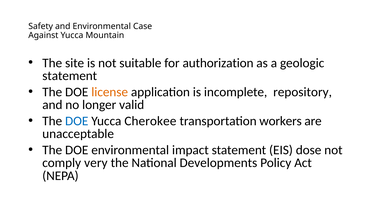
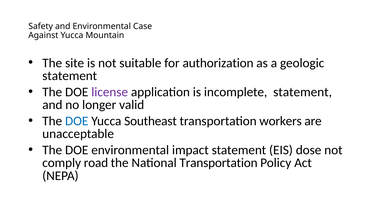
license colour: orange -> purple
incomplete repository: repository -> statement
Cherokee: Cherokee -> Southeast
very: very -> road
National Developments: Developments -> Transportation
